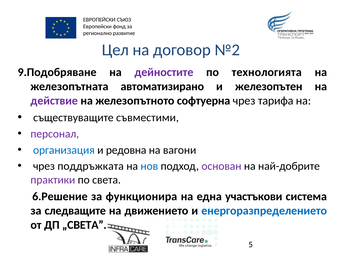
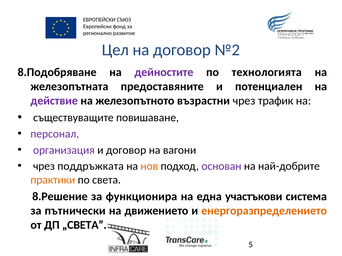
9.Подобряване: 9.Подобряване -> 8.Подобряване
автоматизирано: автоматизирано -> предоставяните
железопътен: железопътен -> потенциален
софтуерна: софтуерна -> възрастни
тарифа: тарифа -> трафик
съвместими: съвместими -> повишаване
организация colour: blue -> purple
и редовна: редовна -> договор
нов colour: blue -> orange
практики colour: purple -> orange
6.Решение: 6.Решение -> 8.Решение
следващите: следващите -> пътнически
енергоразпределението colour: blue -> orange
